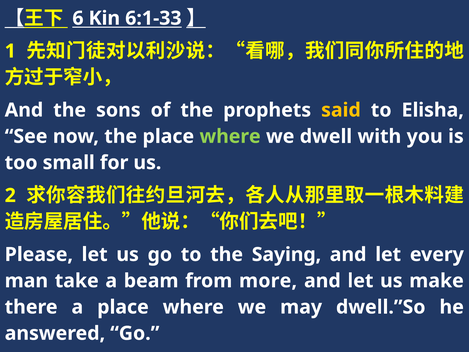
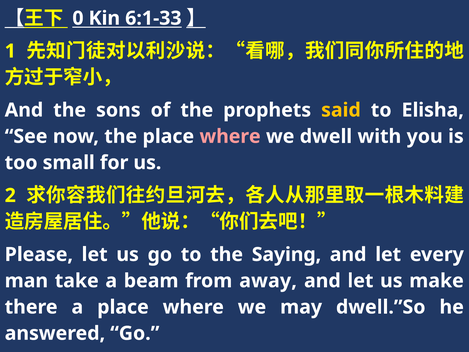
6: 6 -> 0
where at (230, 136) colour: light green -> pink
more: more -> away
